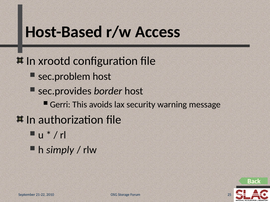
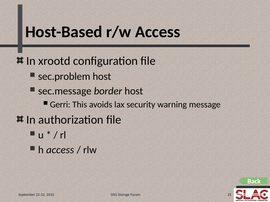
sec.provides: sec.provides -> sec.message
h simply: simply -> access
